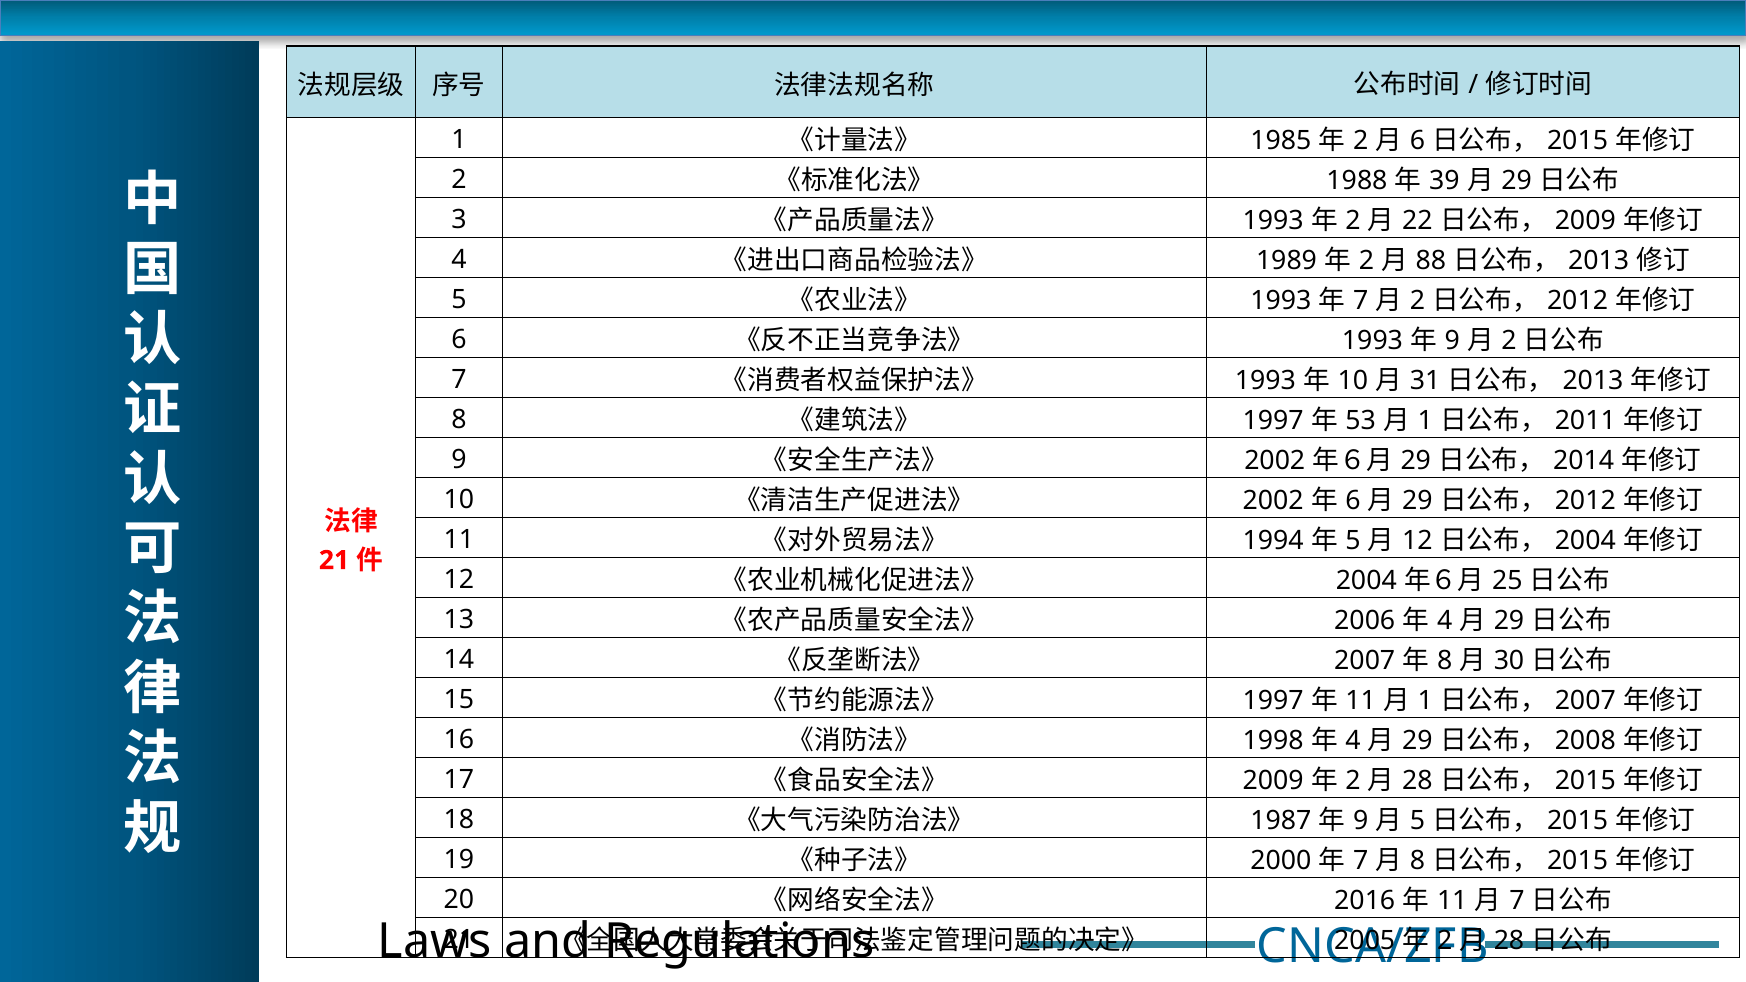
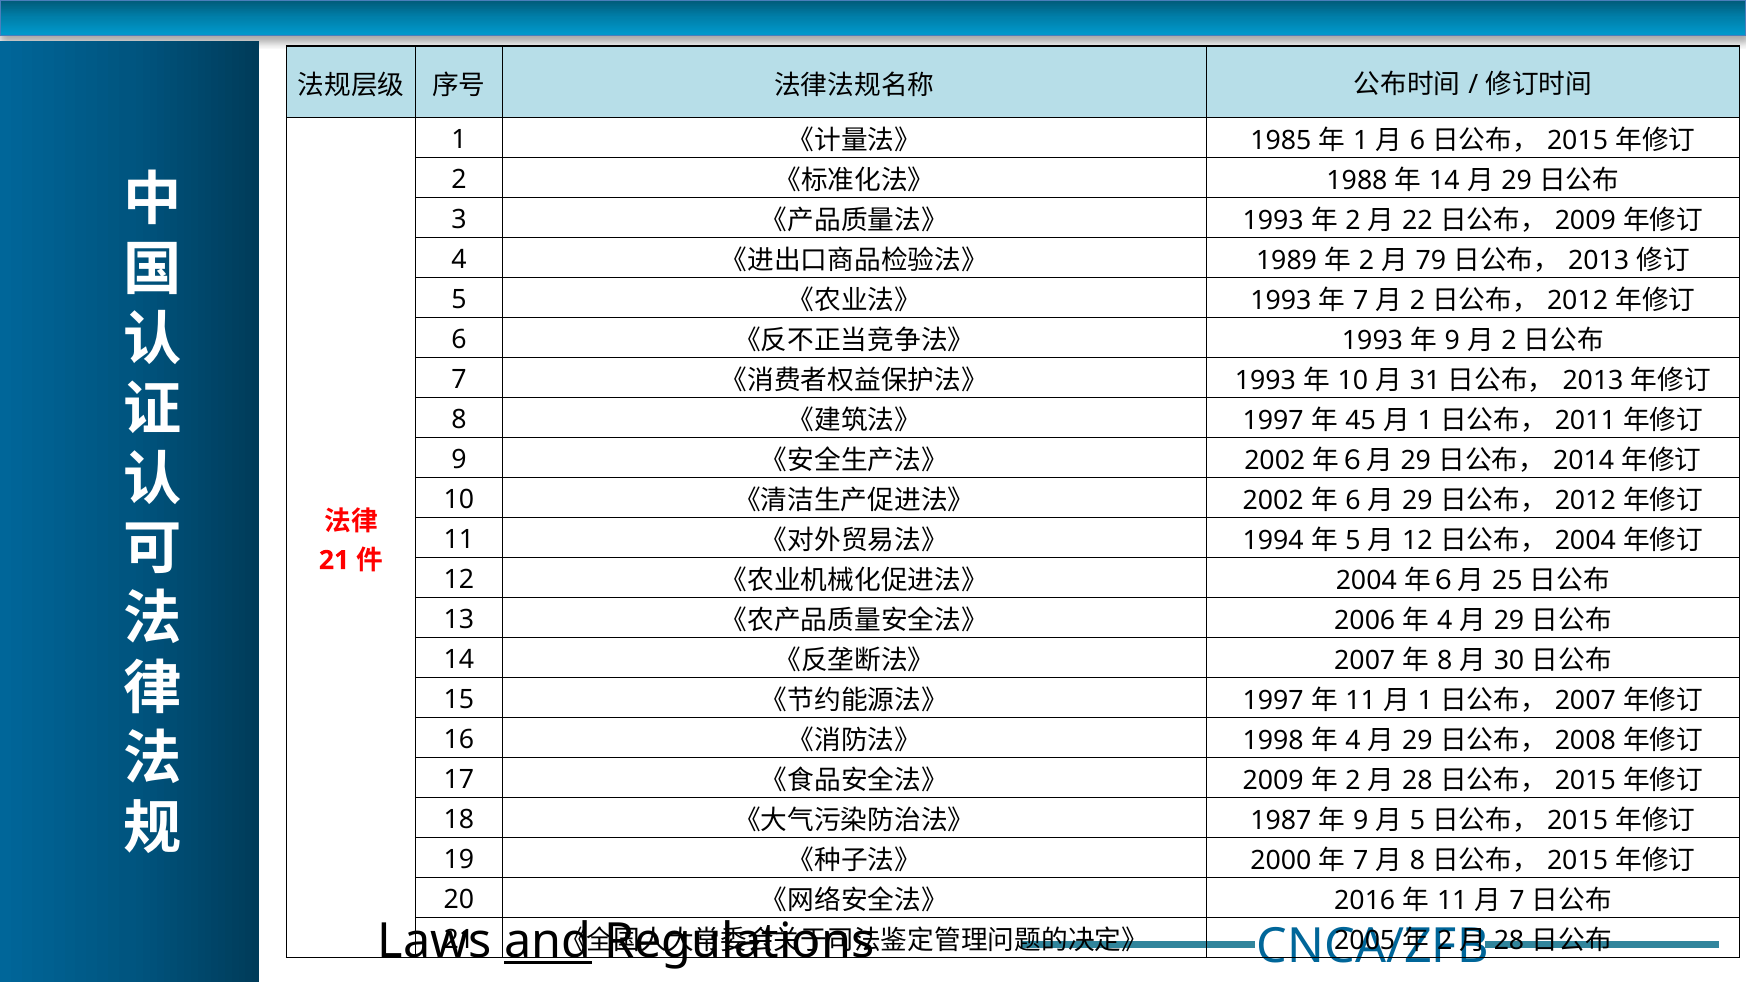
2 at (1361, 141): 2 -> 1
39 at (1444, 181): 39 -> 14
88: 88 -> 79
53: 53 -> 45
and underline: none -> present
